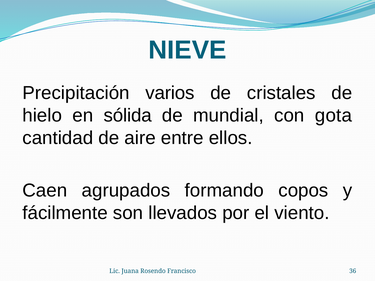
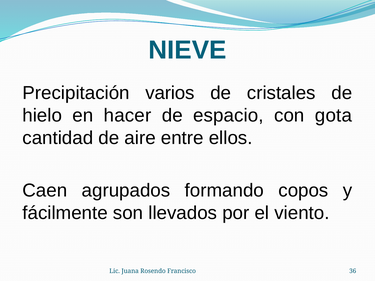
sólida: sólida -> hacer
mundial: mundial -> espacio
